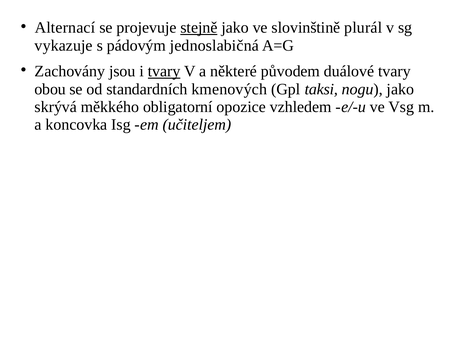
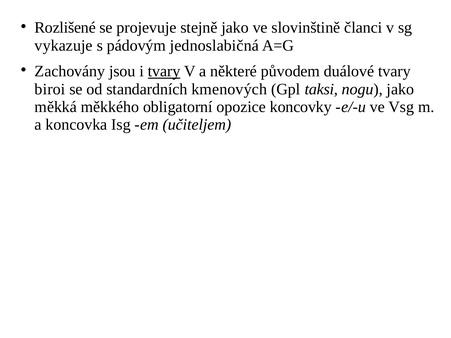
Alternací: Alternací -> Rozlišené
stejně underline: present -> none
plurál: plurál -> članci
obou: obou -> biroi
skrývá: skrývá -> měkká
vzhledem: vzhledem -> koncovky
